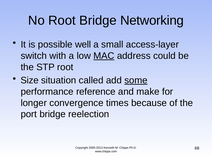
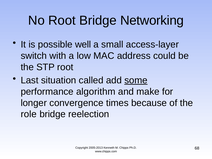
MAC underline: present -> none
Size: Size -> Last
reference: reference -> algorithm
port: port -> role
